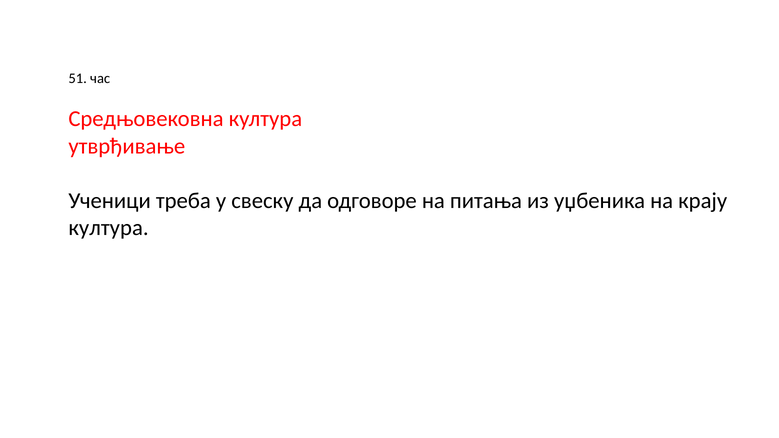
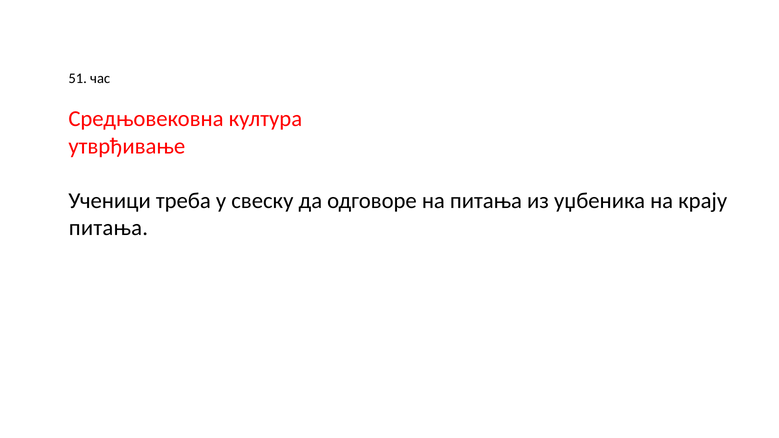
култура at (109, 228): култура -> питања
